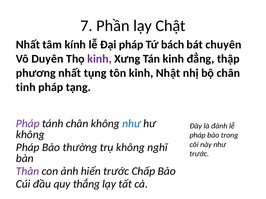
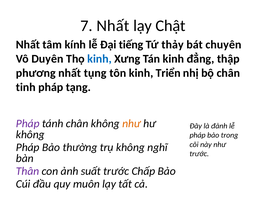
7 Phần: Phần -> Nhất
Đại pháp: pháp -> tiếng
bách: bách -> thảy
kinh at (100, 59) colour: purple -> blue
Nhật: Nhật -> Triển
như at (131, 124) colour: blue -> orange
hiển: hiển -> suất
thắng: thắng -> muôn
